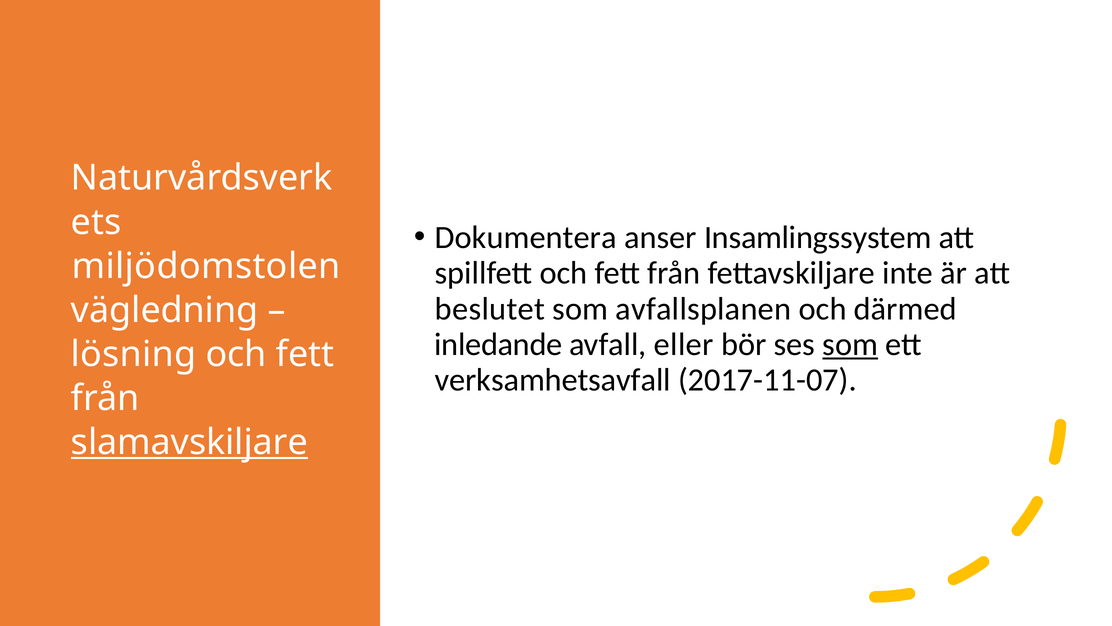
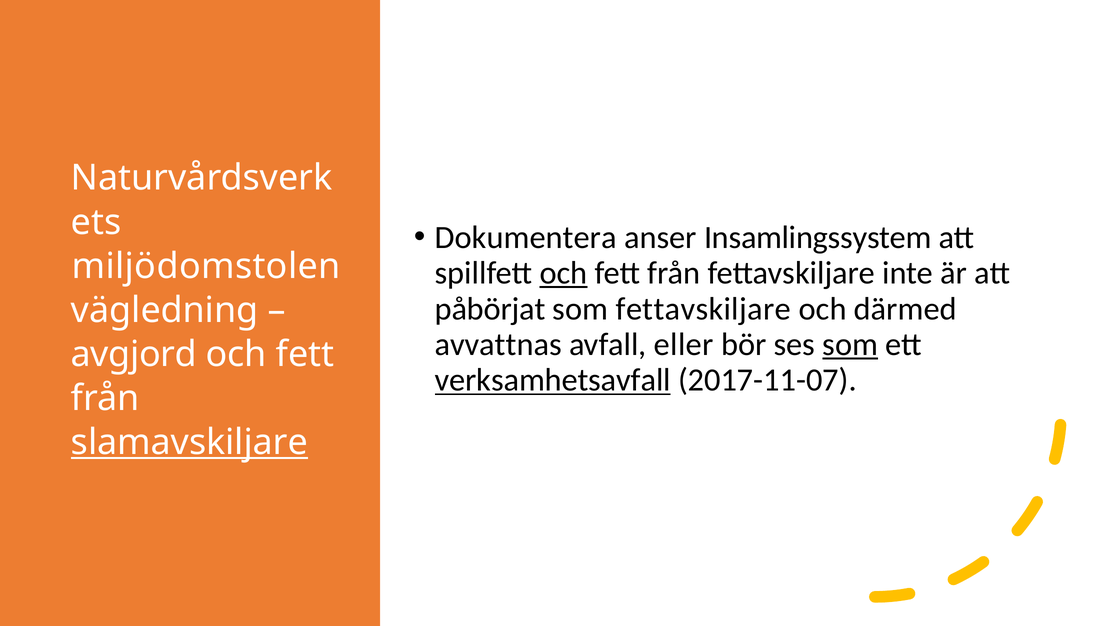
och at (563, 273) underline: none -> present
beslutet: beslutet -> påbörjat
som avfallsplanen: avfallsplanen -> fettavskiljare
inledande: inledande -> avvattnas
lösning: lösning -> avgjord
verksamhetsavfall underline: none -> present
